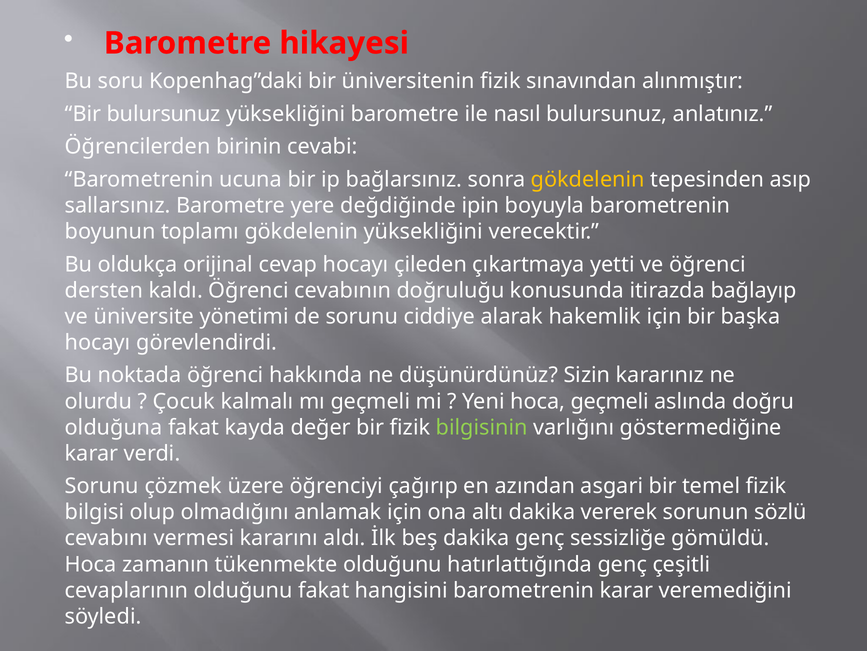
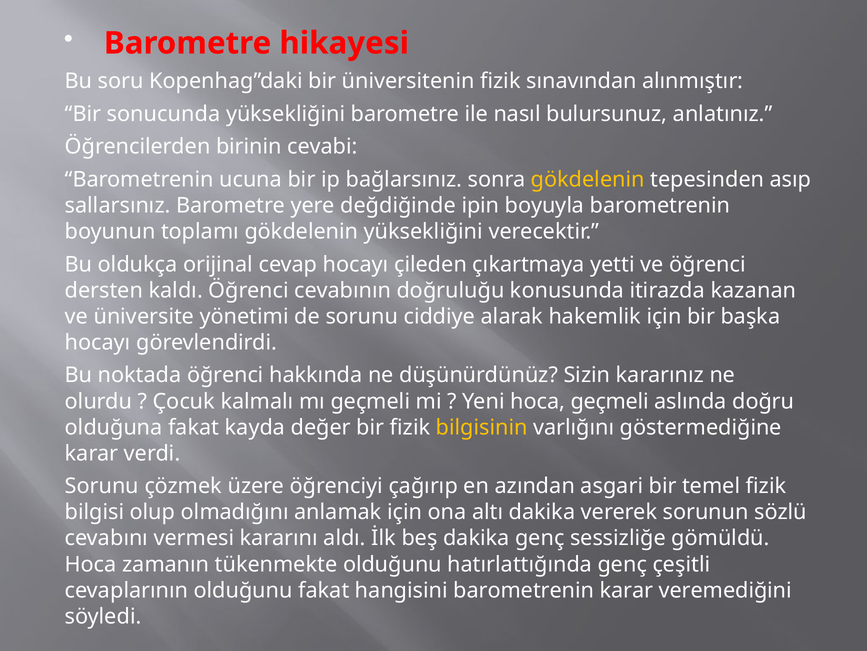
Bir bulursunuz: bulursunuz -> sonucunda
bağlayıp: bağlayıp -> kazanan
bilgisinin colour: light green -> yellow
